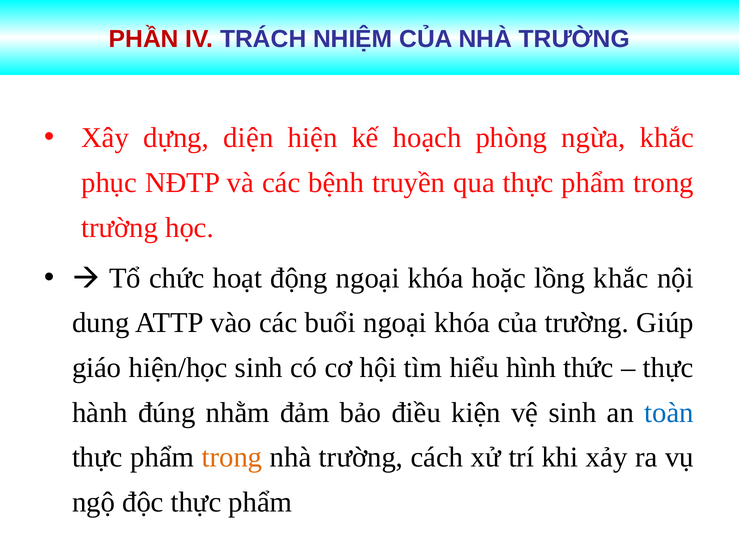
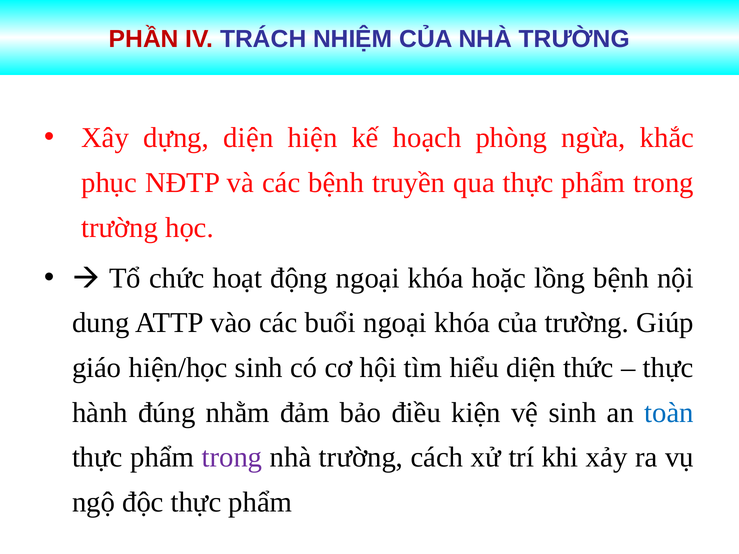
lồng khắc: khắc -> bệnh
hiểu hình: hình -> diện
trong at (232, 458) colour: orange -> purple
